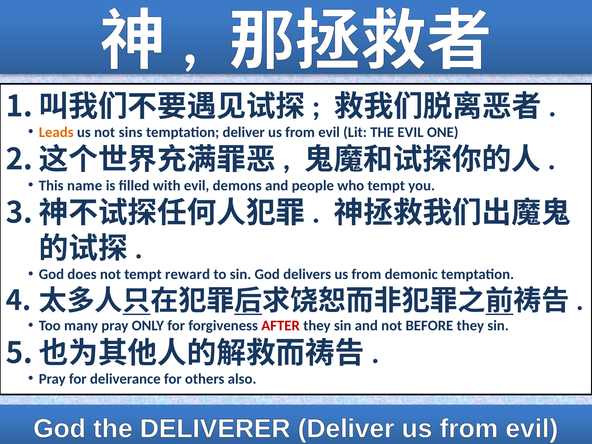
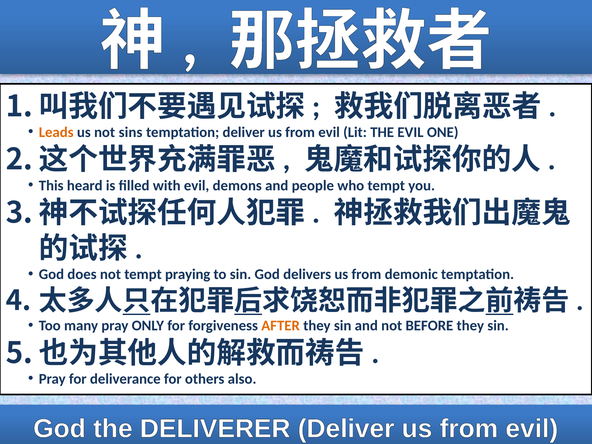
name: name -> heard
reward: reward -> praying
AFTER colour: red -> orange
